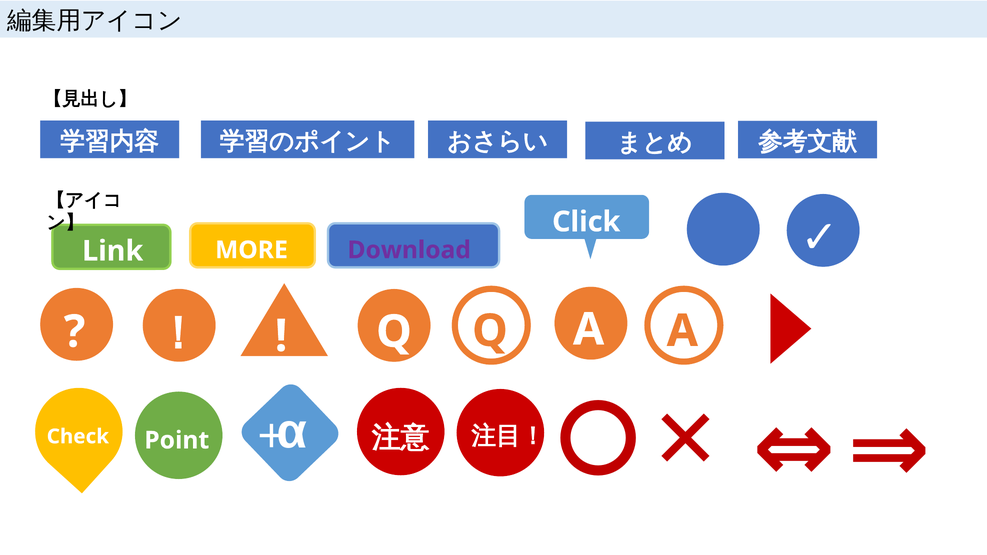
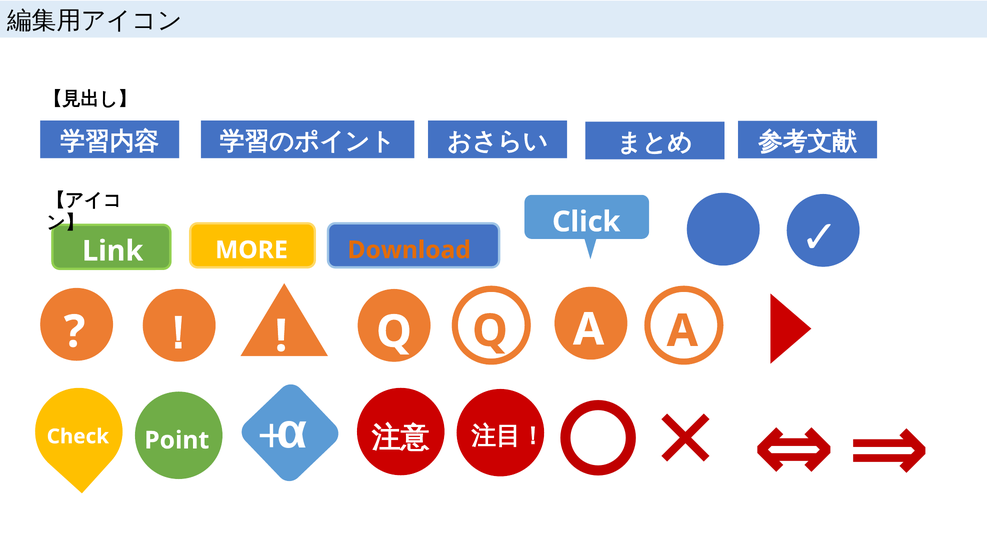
Download colour: purple -> orange
